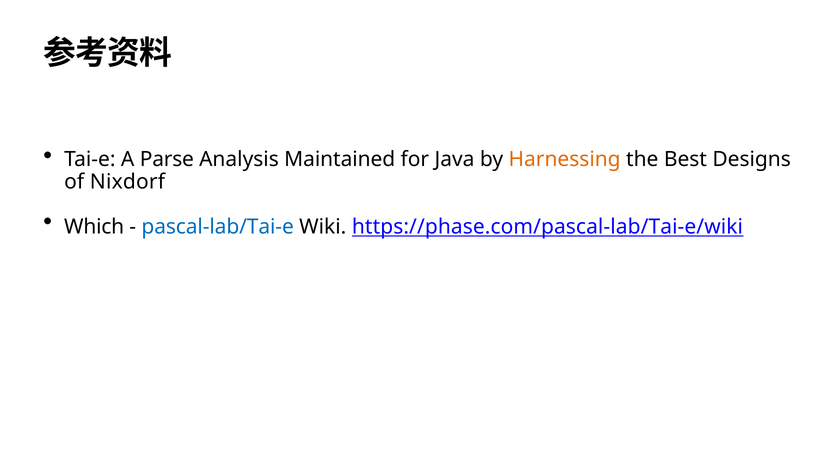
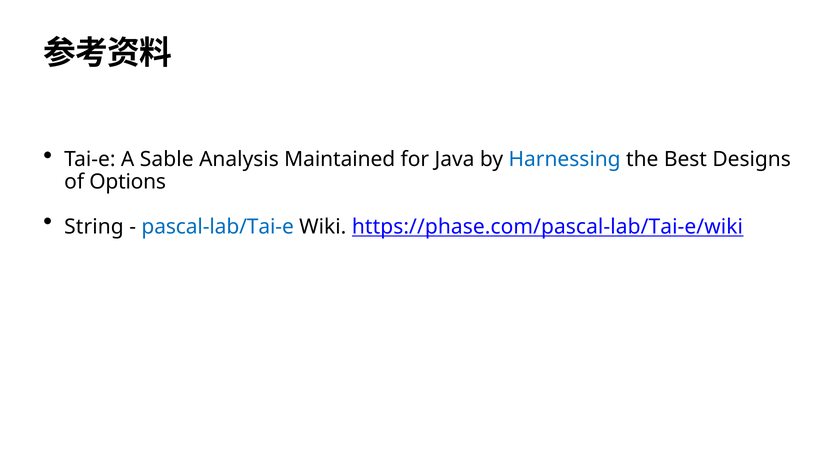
Parse: Parse -> Sable
Harnessing colour: orange -> blue
Nixdorf: Nixdorf -> Options
Which: Which -> String
